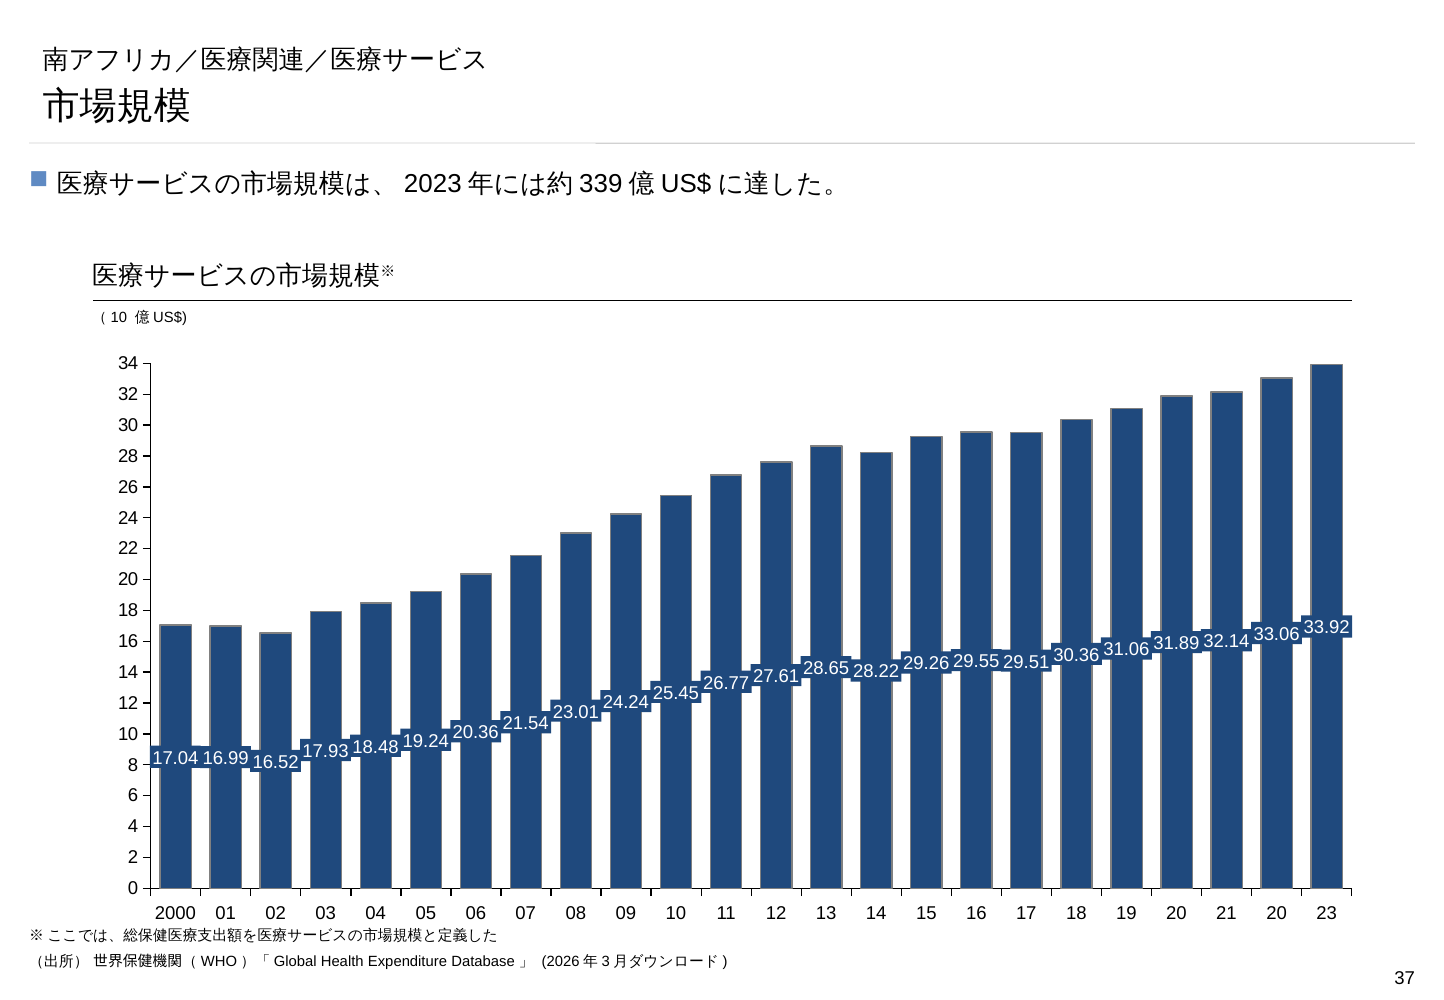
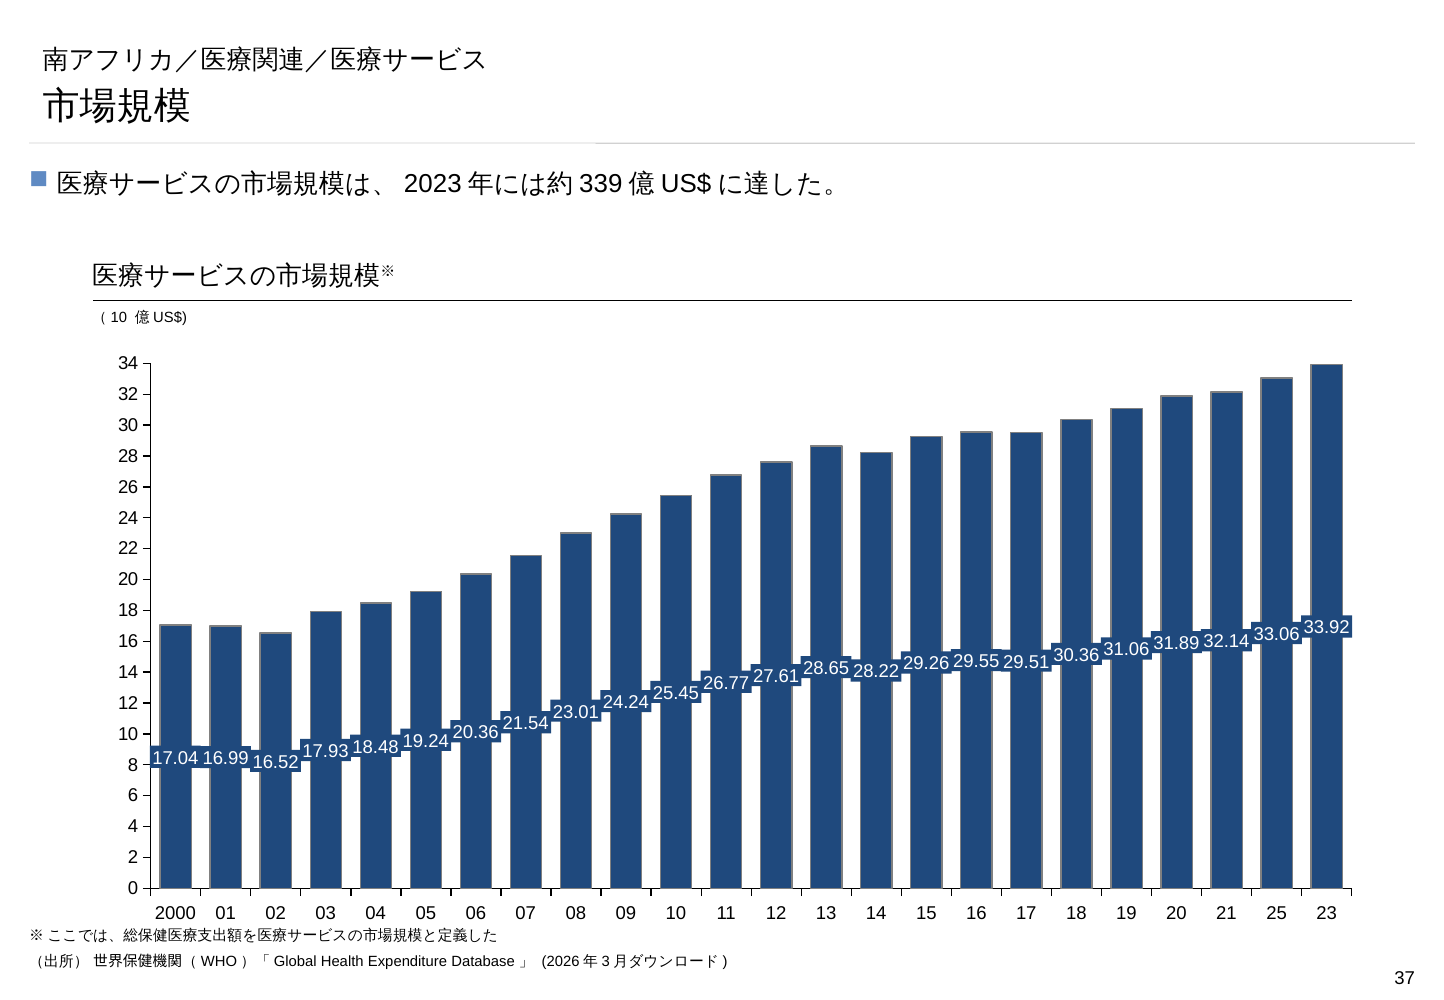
21 20: 20 -> 25
